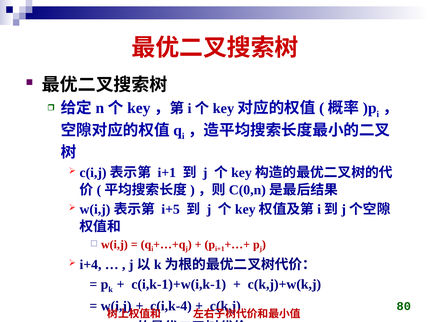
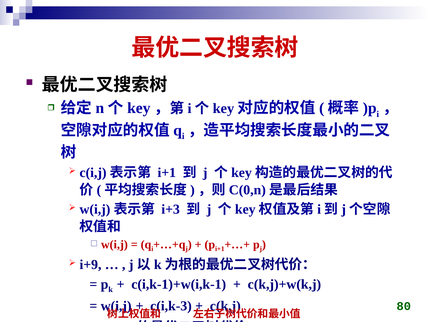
i+5: i+5 -> i+3
i+4: i+4 -> i+9
c(i,k-4: c(i,k-4 -> c(i,k-3
